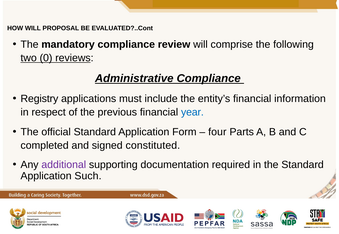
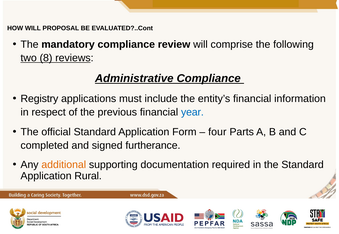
0: 0 -> 8
constituted: constituted -> furtherance
additional colour: purple -> orange
Such: Such -> Rural
